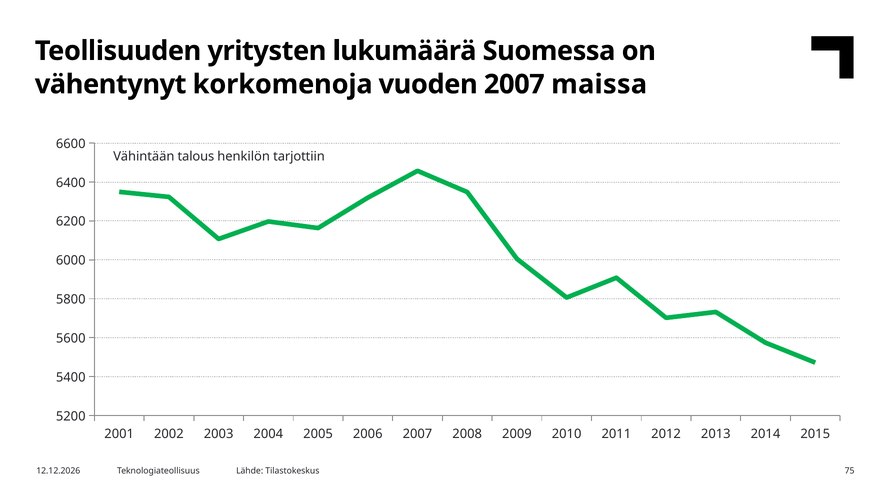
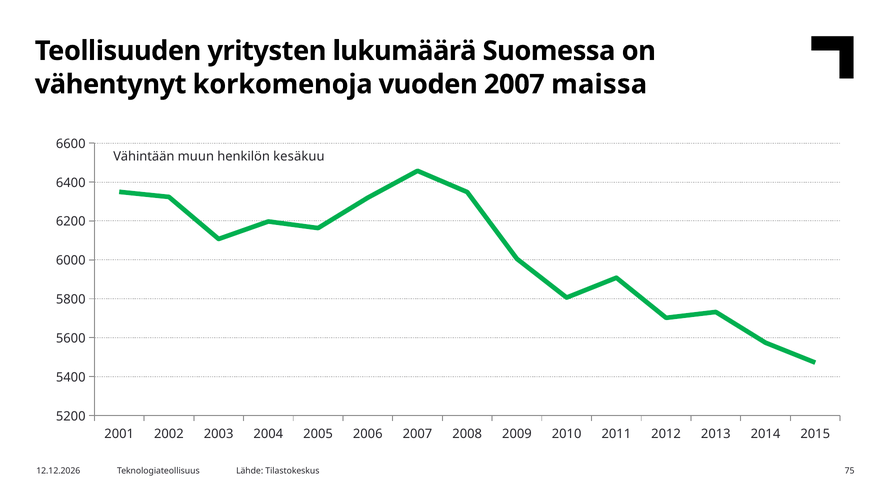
talous: talous -> muun
tarjottiin: tarjottiin -> kesäkuu
